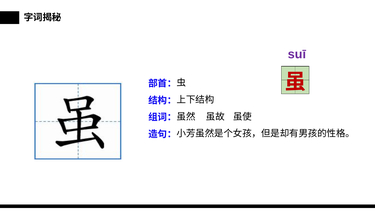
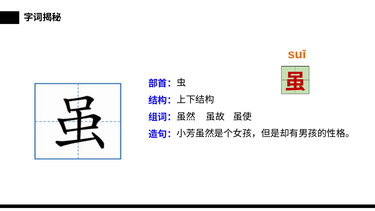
suī colour: purple -> orange
